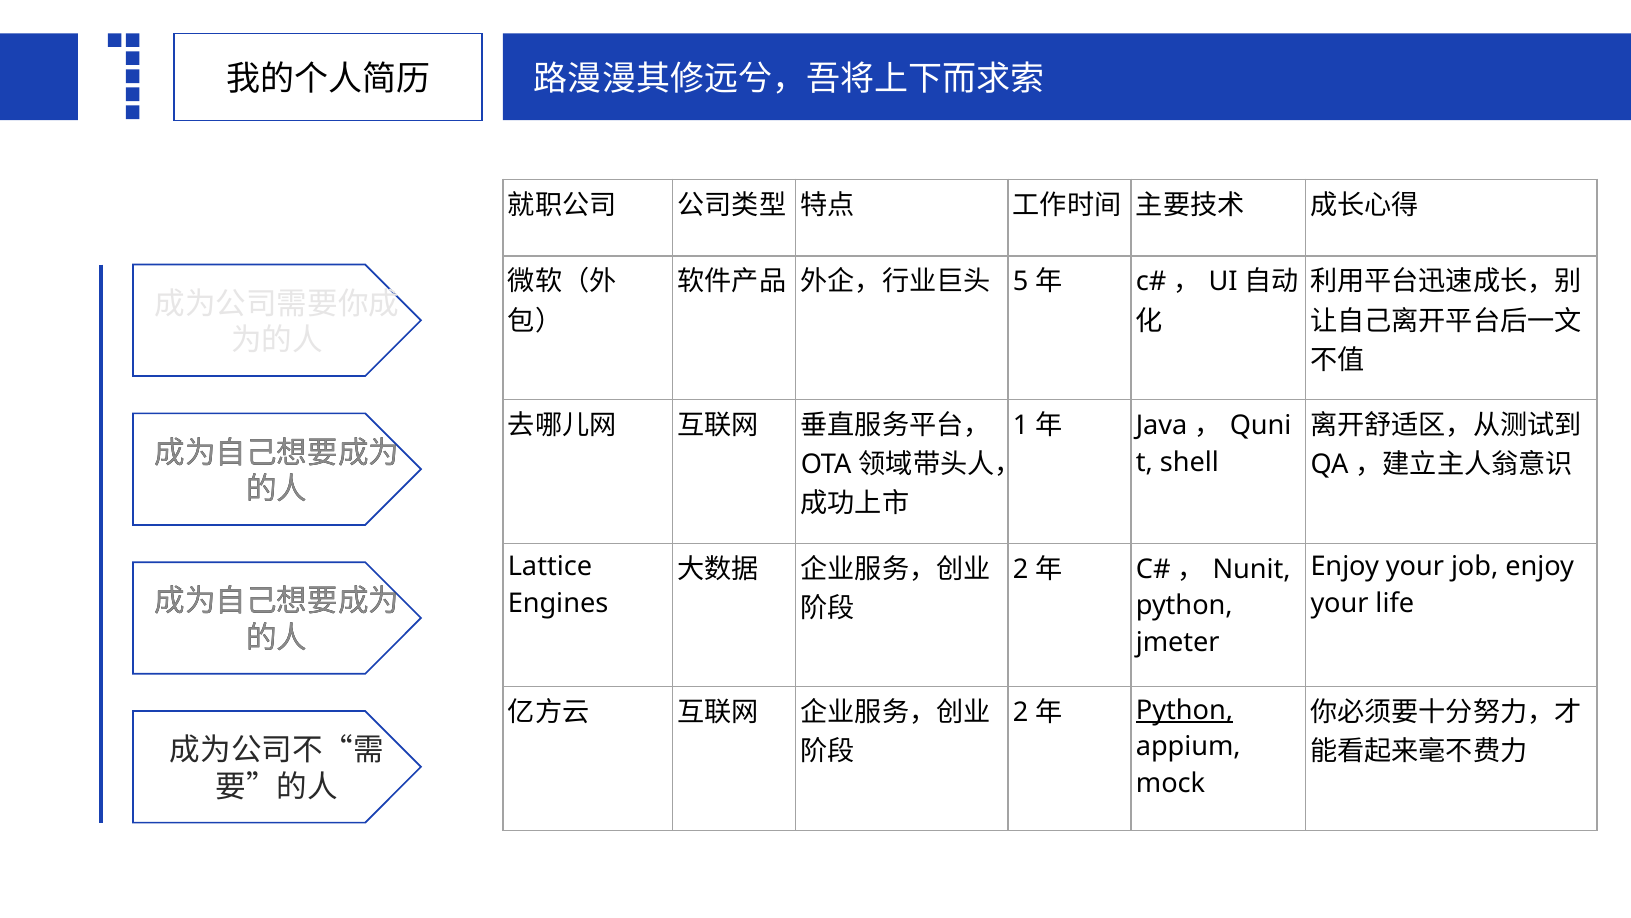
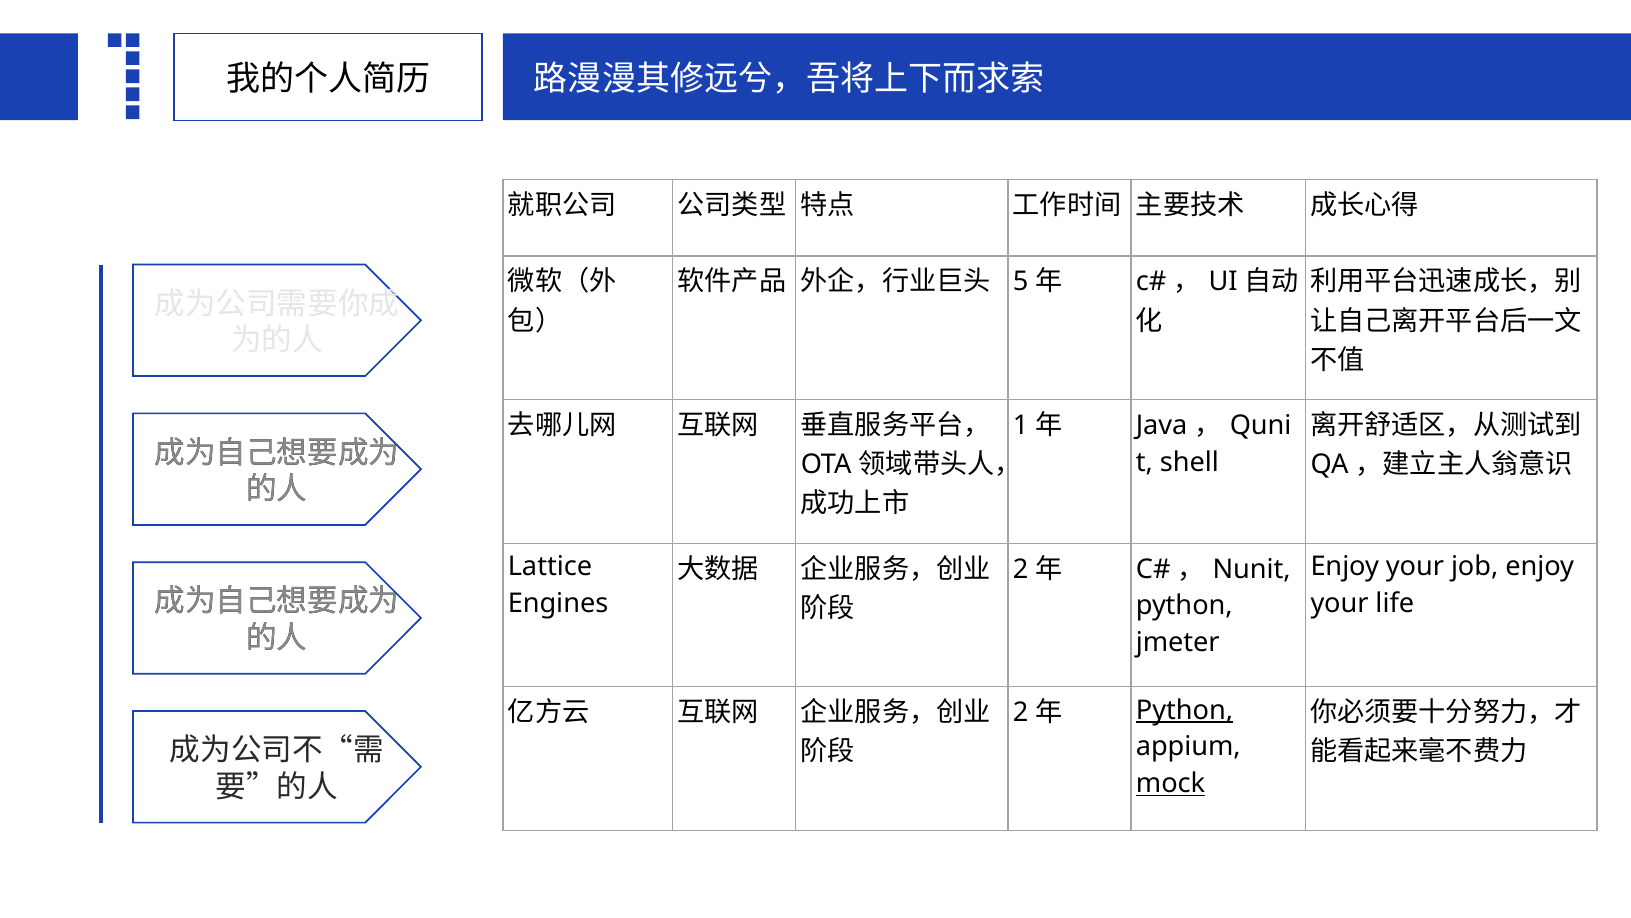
mock underline: none -> present
